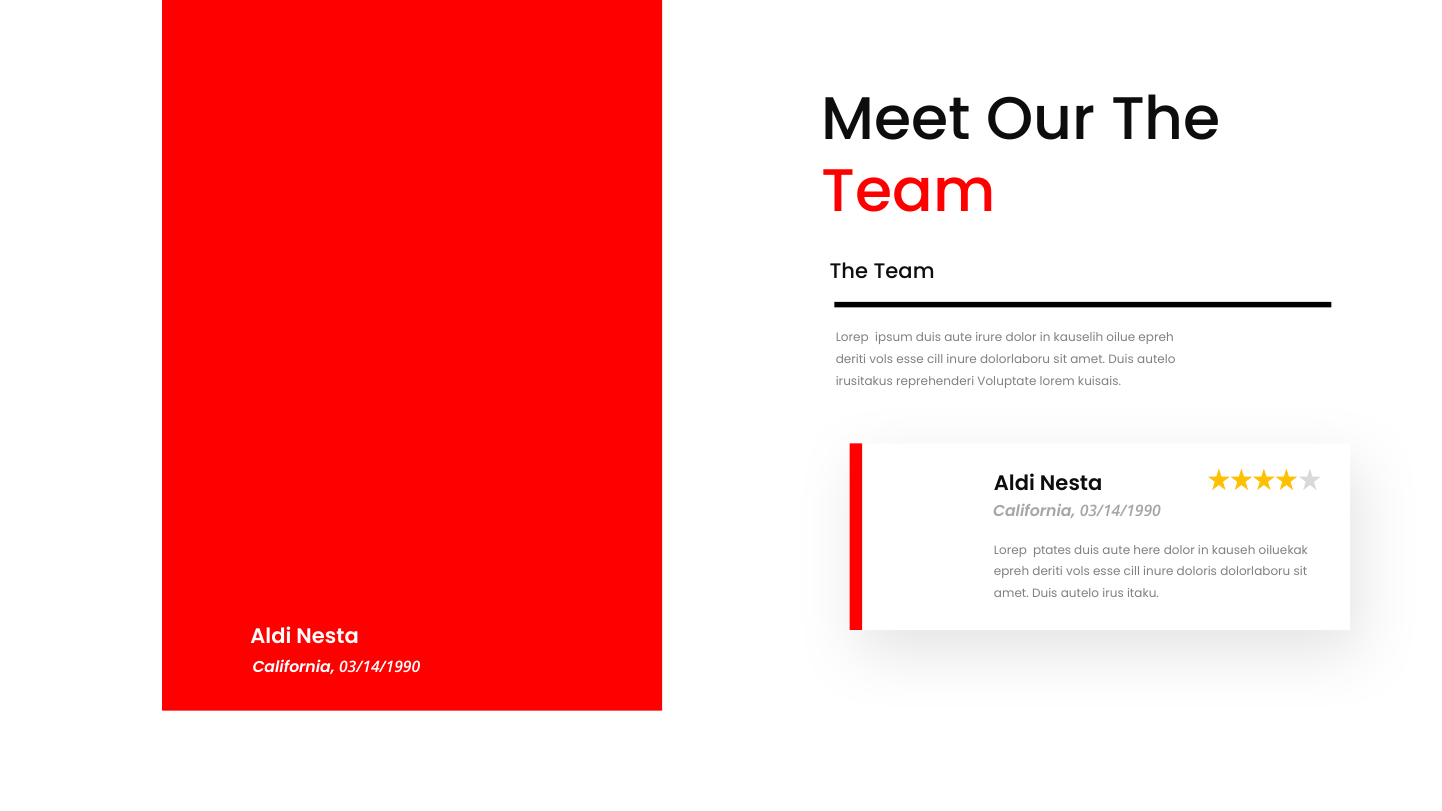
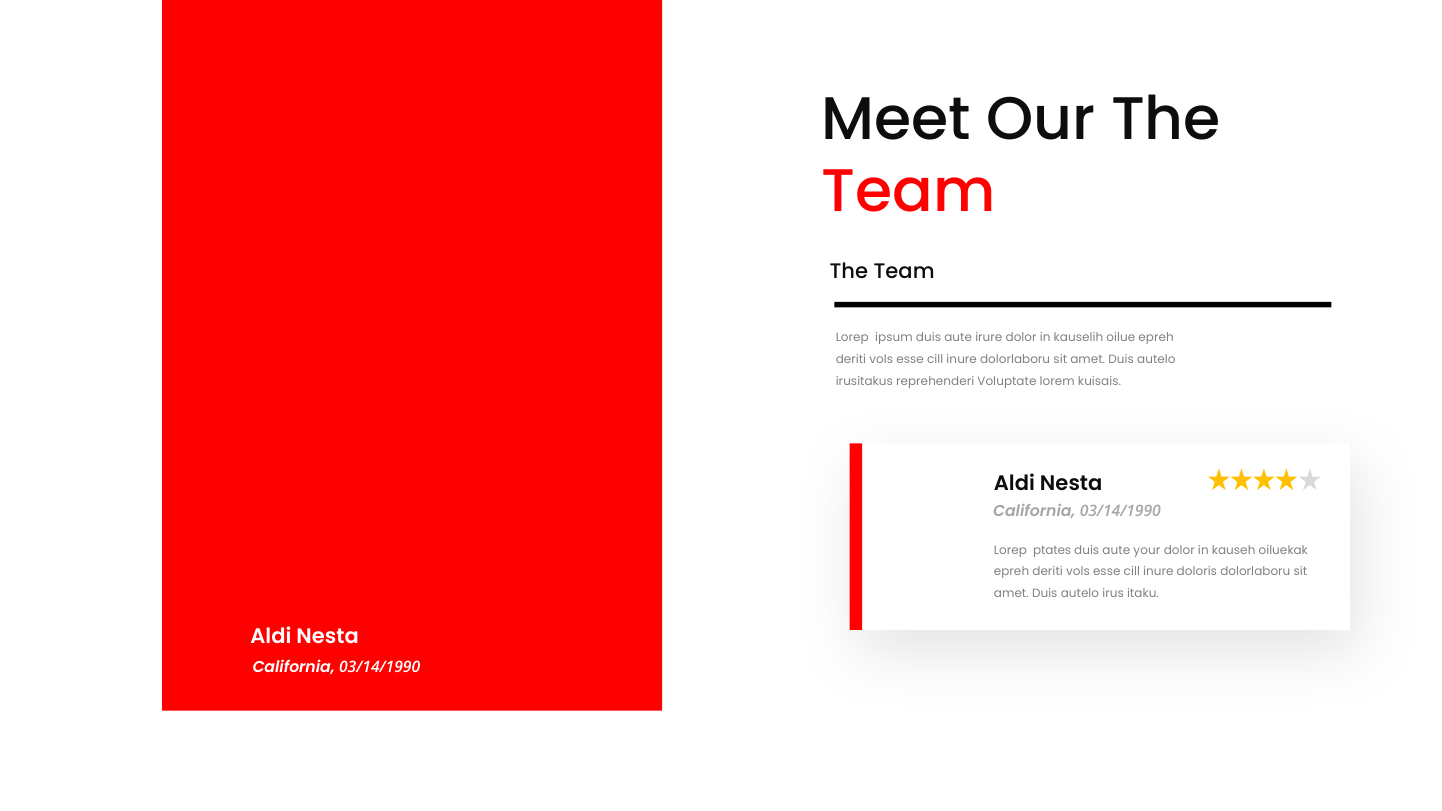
here: here -> your
